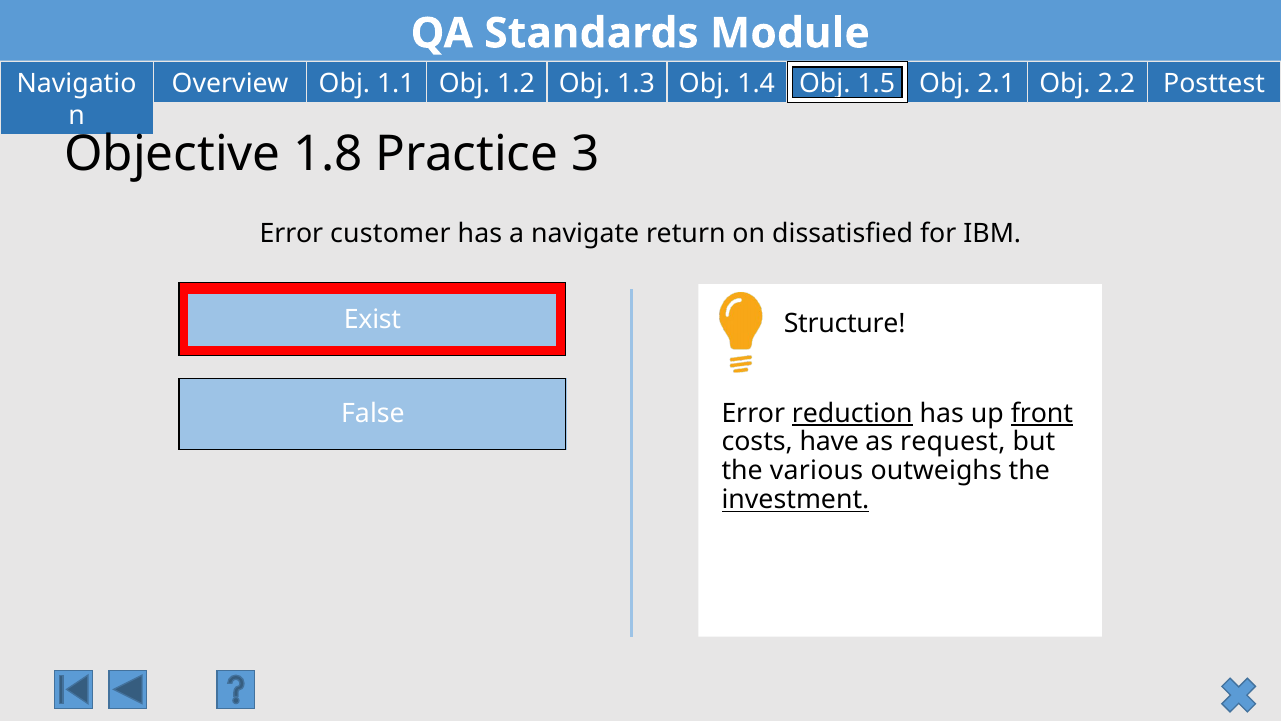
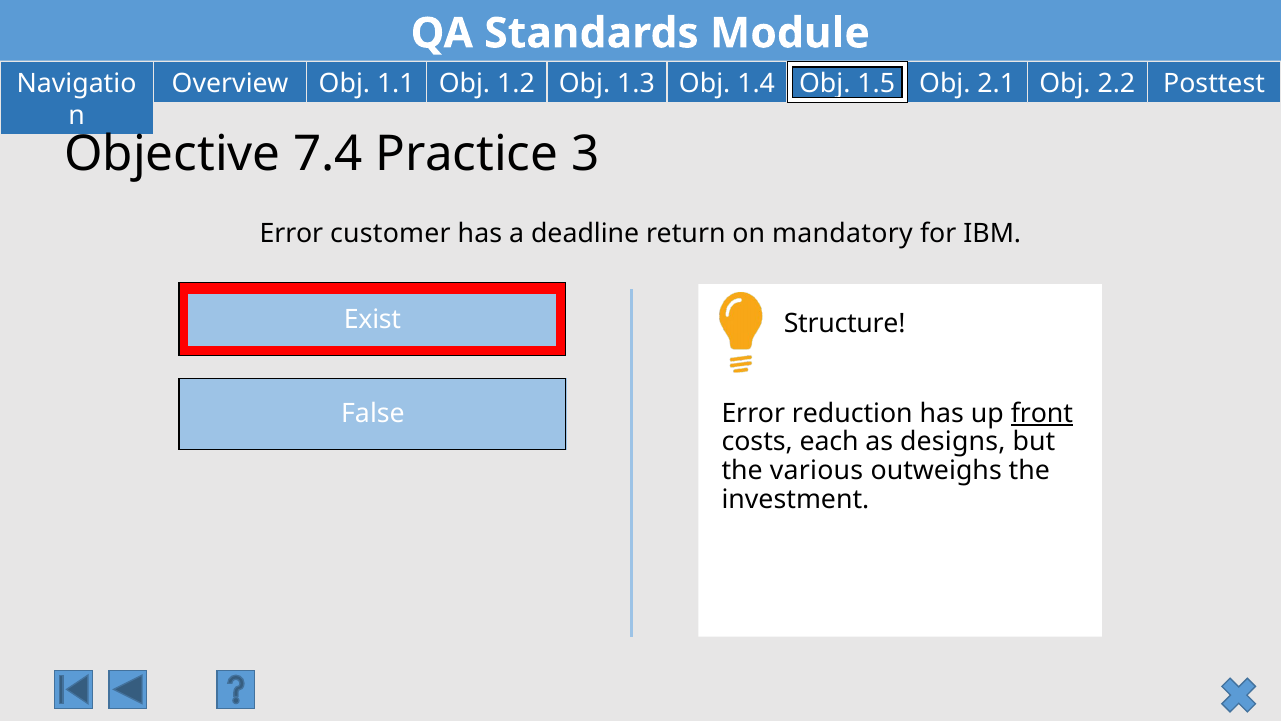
1.8: 1.8 -> 7.4
navigate: navigate -> deadline
dissatisfied: dissatisfied -> mandatory
reduction underline: present -> none
have: have -> each
request: request -> designs
investment underline: present -> none
